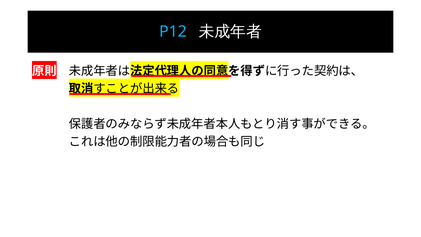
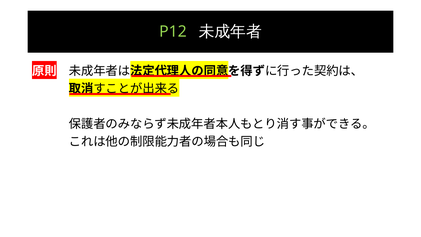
P12 colour: light blue -> light green
